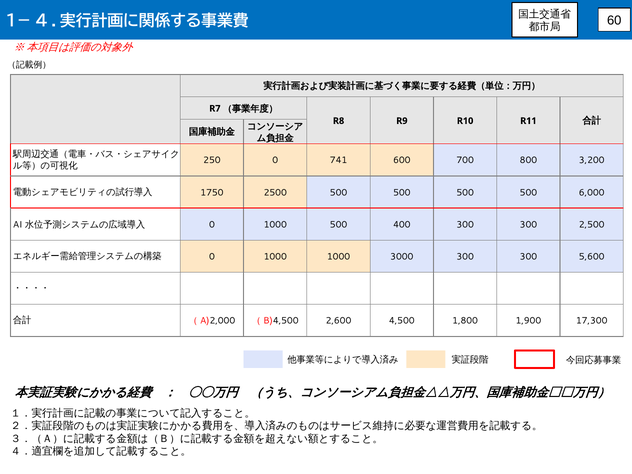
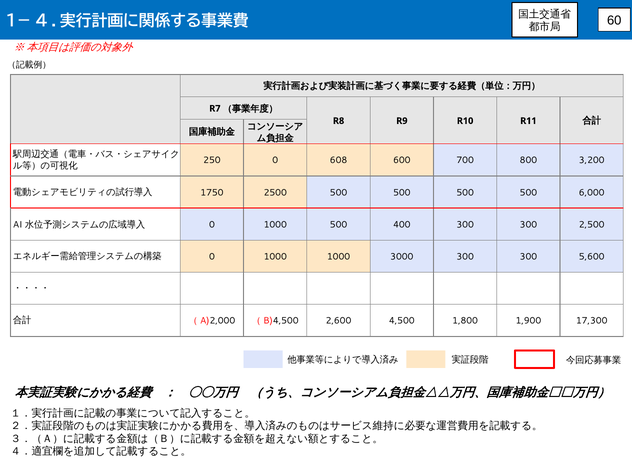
741: 741 -> 608
